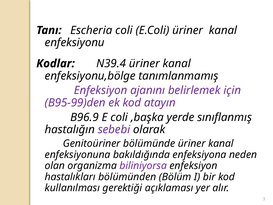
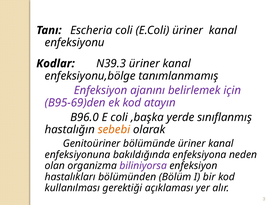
N39.4: N39.4 -> N39.3
B95-99)den: B95-99)den -> B95-69)den
B96.9: B96.9 -> B96.0
sebebi colour: purple -> orange
